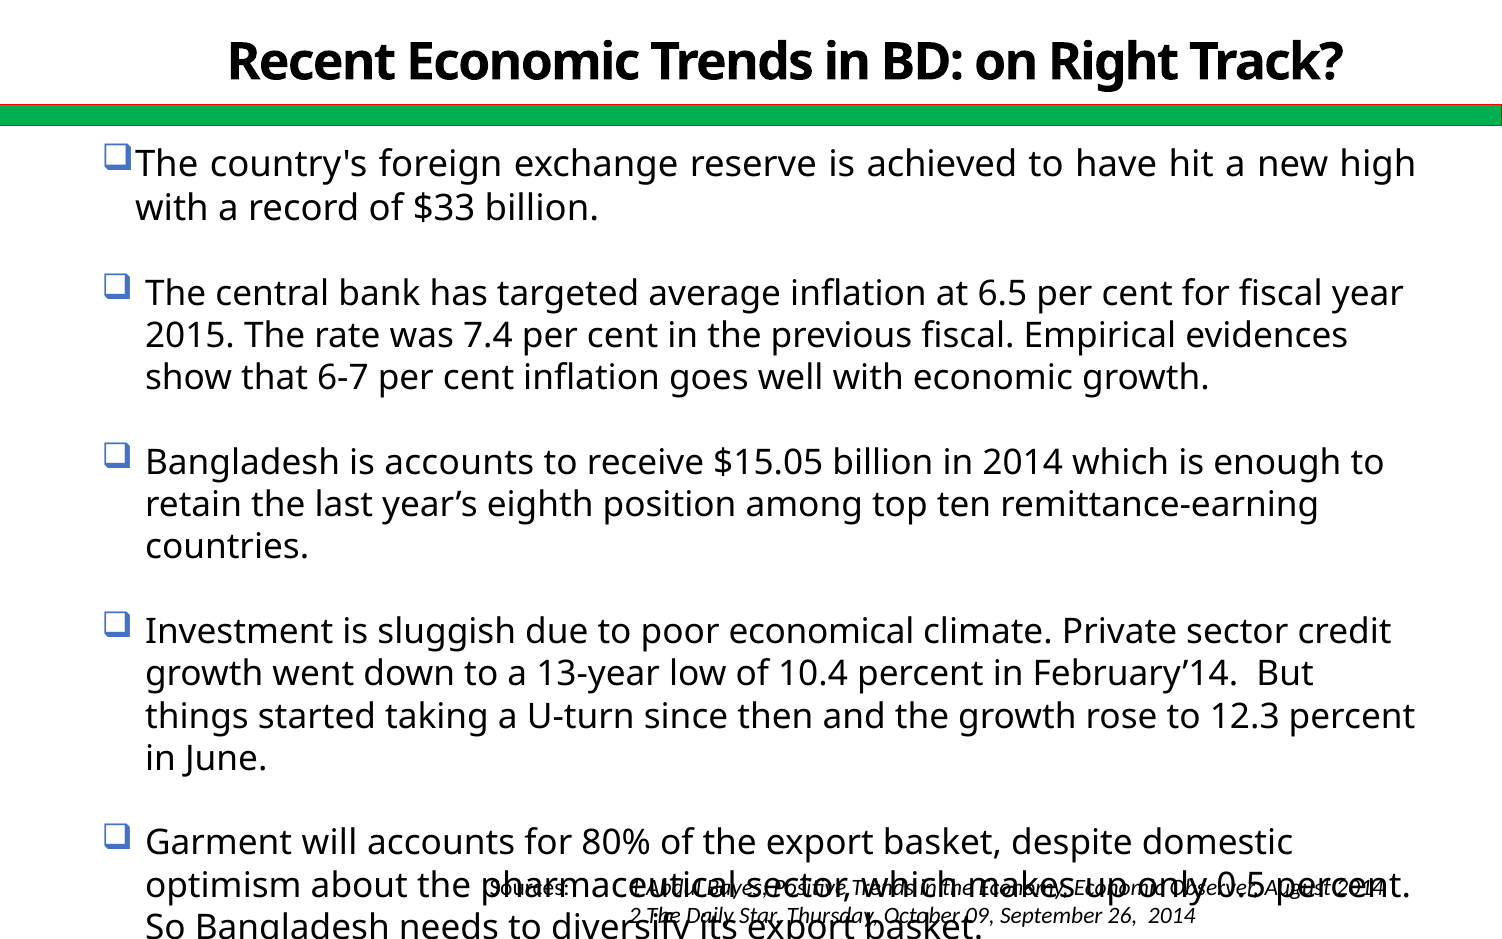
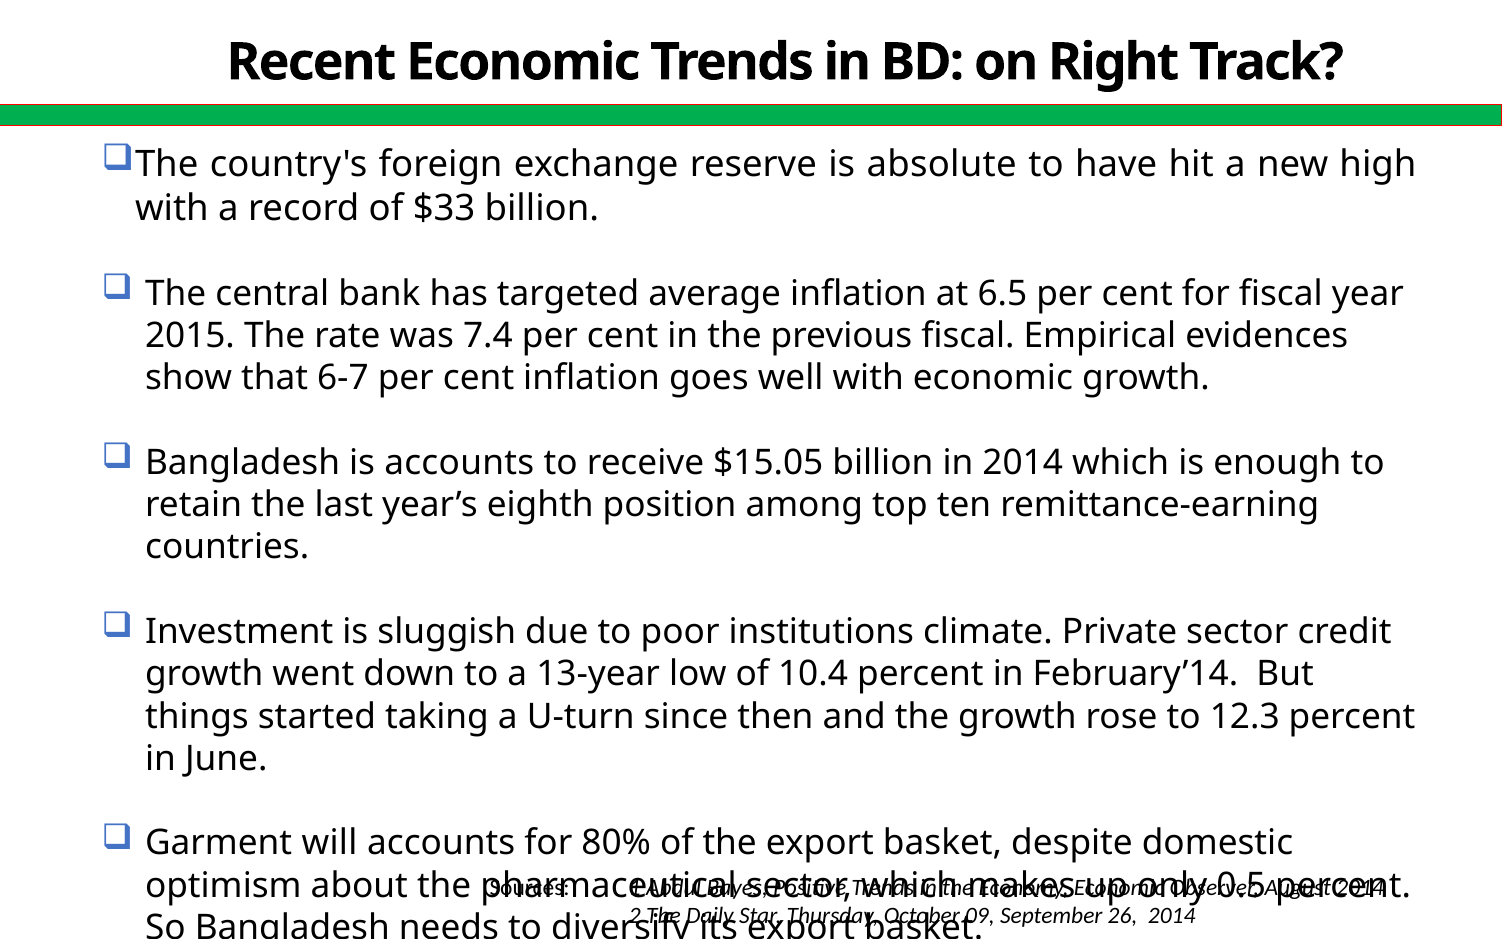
achieved: achieved -> absolute
economical: economical -> institutions
